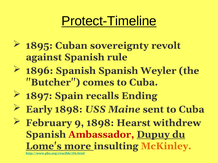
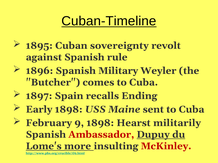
Protect-Timeline: Protect-Timeline -> Cuban-Timeline
Spanish Spanish: Spanish -> Military
withdrew: withdrew -> militarily
McKinley colour: orange -> red
